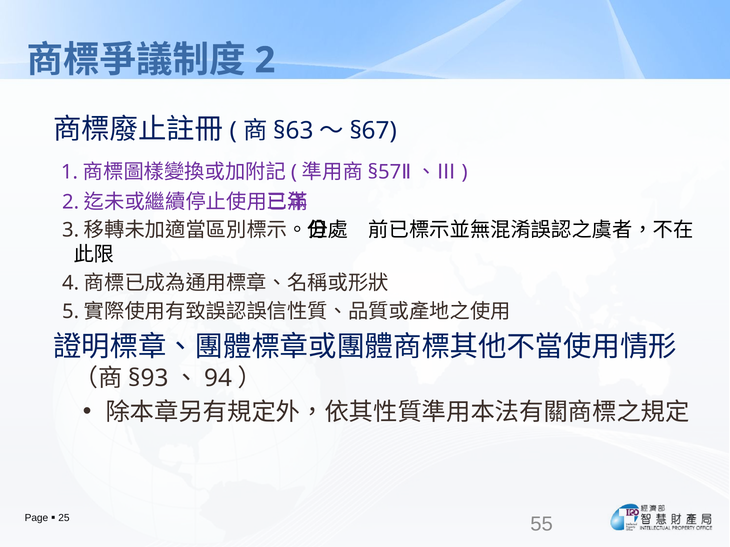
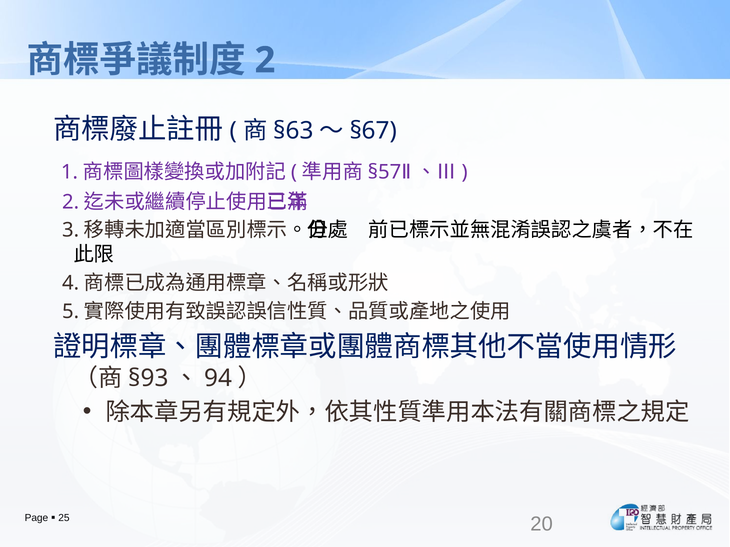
55: 55 -> 20
